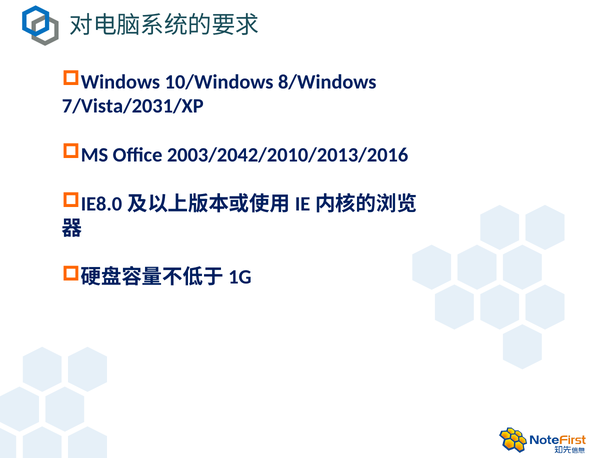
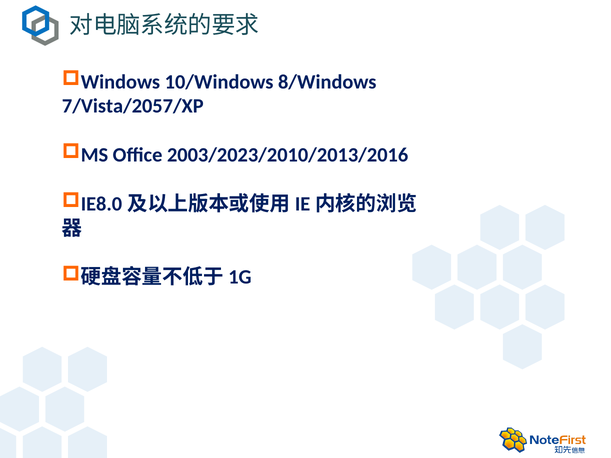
7/Vista/2031/XP: 7/Vista/2031/XP -> 7/Vista/2057/XP
2003/2042/2010/2013/2016: 2003/2042/2010/2013/2016 -> 2003/2023/2010/2013/2016
